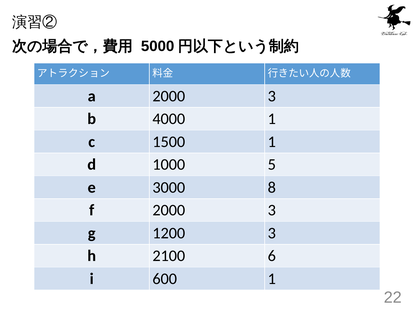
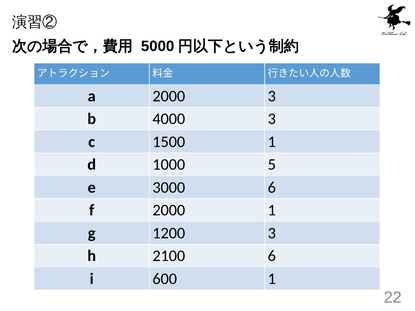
4000 1: 1 -> 3
3000 8: 8 -> 6
f 2000 3: 3 -> 1
